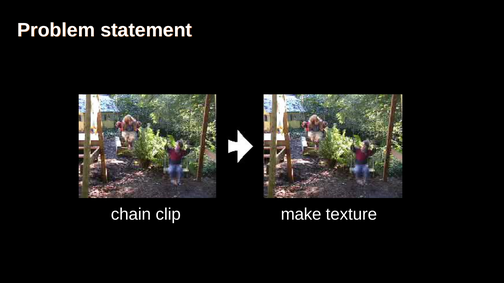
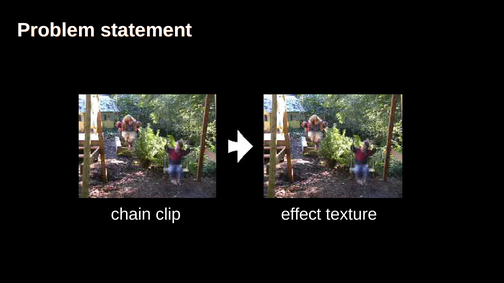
make: make -> effect
